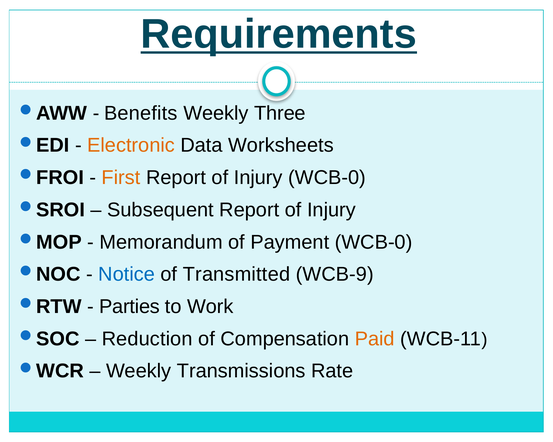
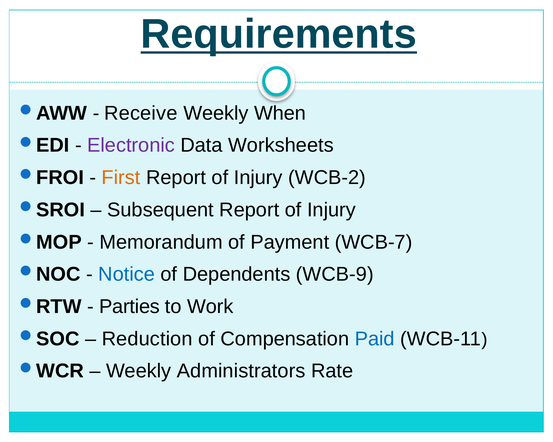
Benefits: Benefits -> Receive
Three: Three -> When
Electronic colour: orange -> purple
Injury WCB-0: WCB-0 -> WCB-2
Payment WCB-0: WCB-0 -> WCB-7
Transmitted: Transmitted -> Dependents
Paid colour: orange -> blue
Transmissions: Transmissions -> Administrators
